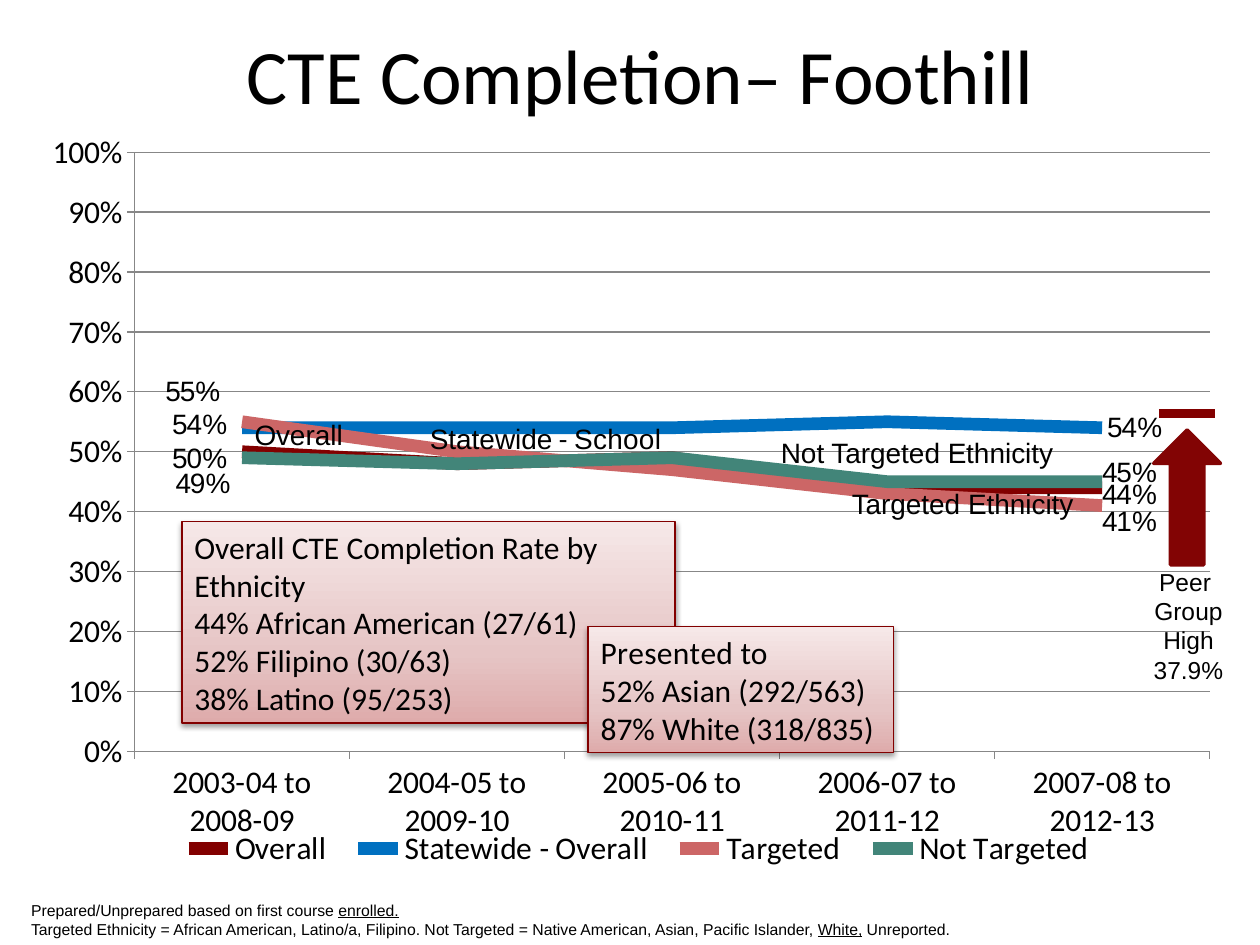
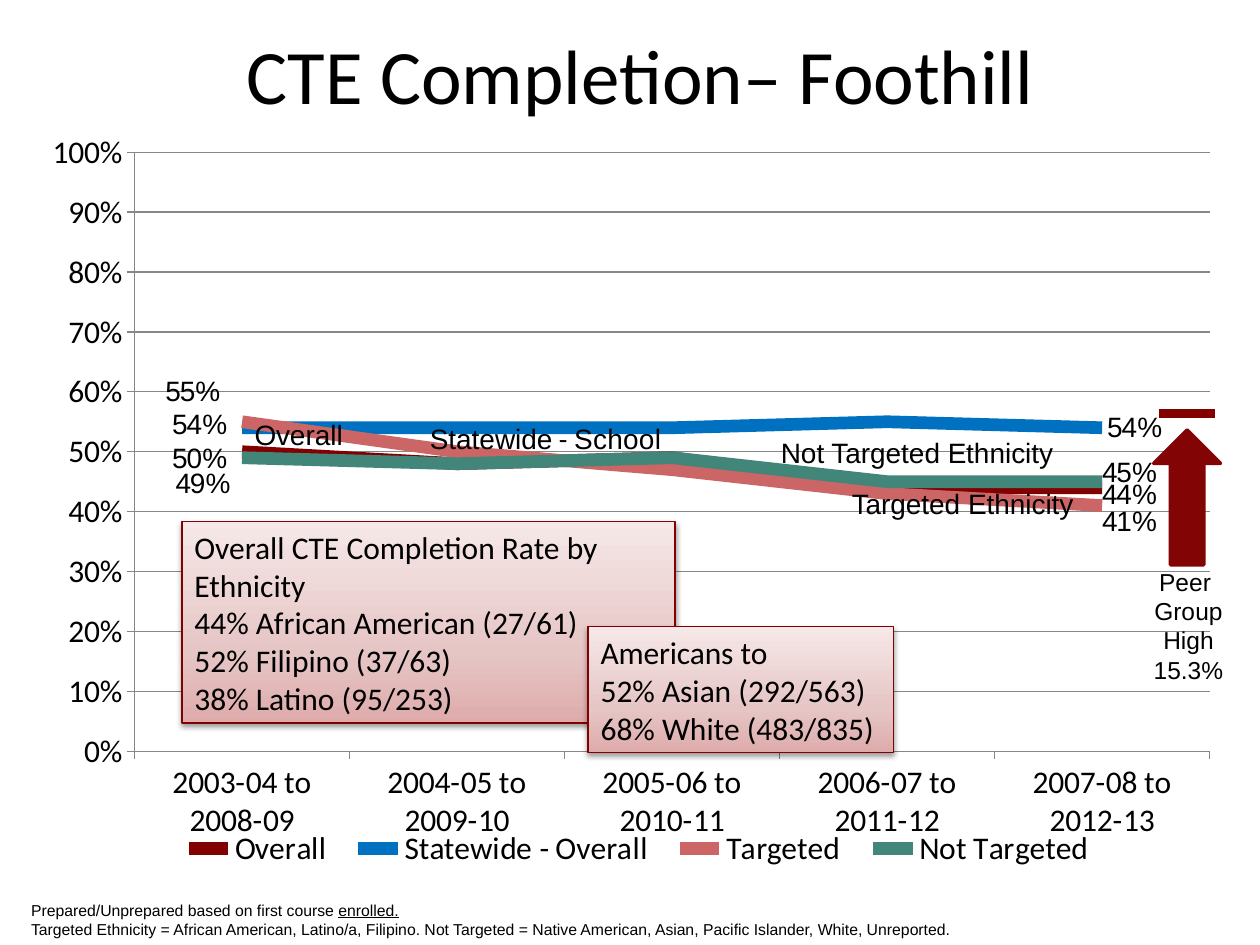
Presented: Presented -> Americans
30/63: 30/63 -> 37/63
37.9%: 37.9% -> 15.3%
87%: 87% -> 68%
318/835: 318/835 -> 483/835
White at (840, 930) underline: present -> none
